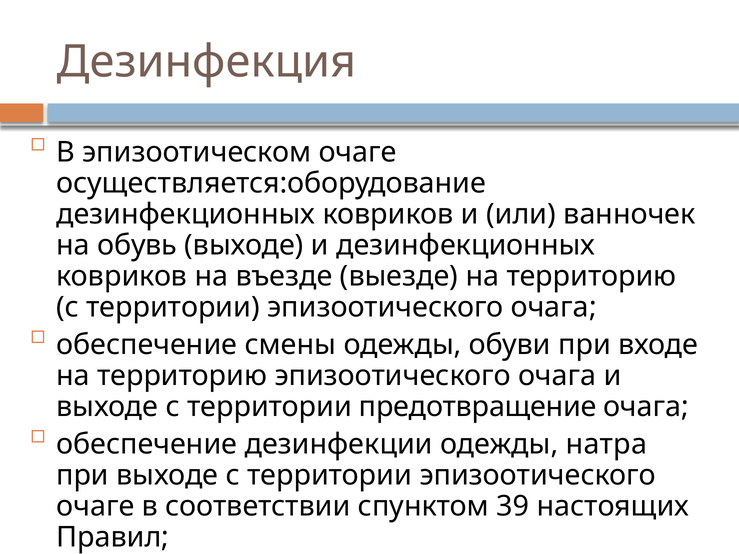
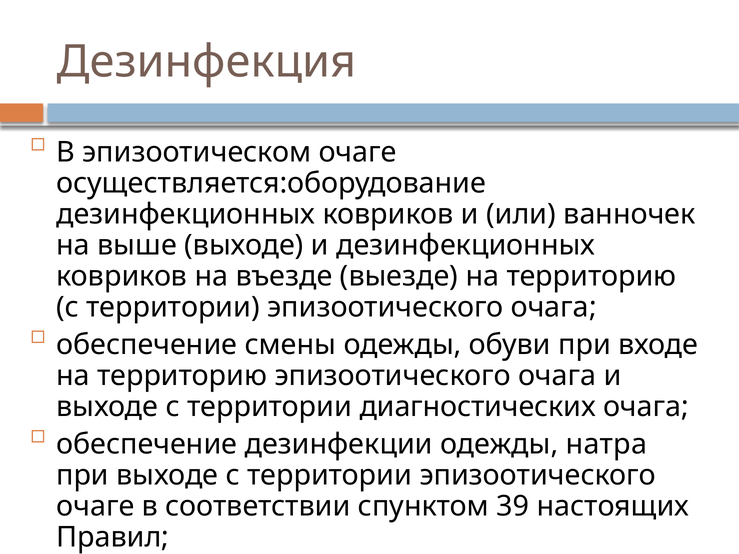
обувь: обувь -> выше
предотвращение: предотвращение -> диагностических
